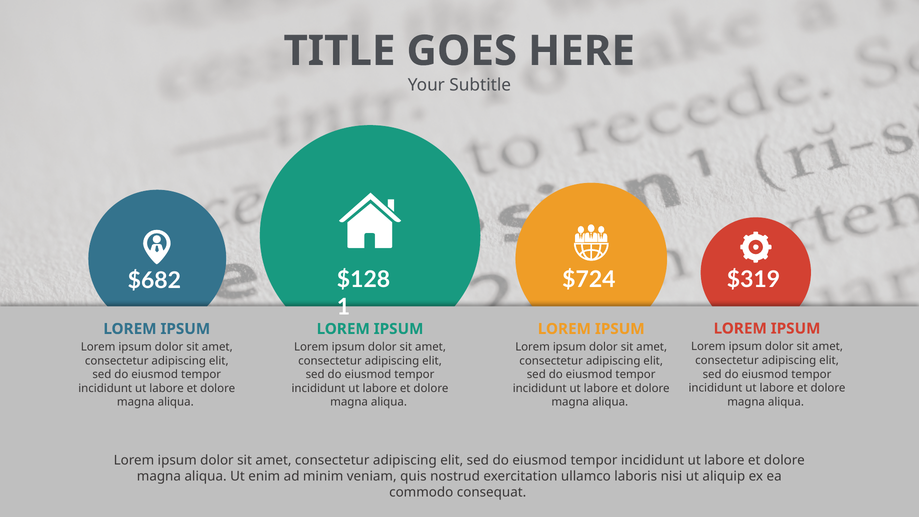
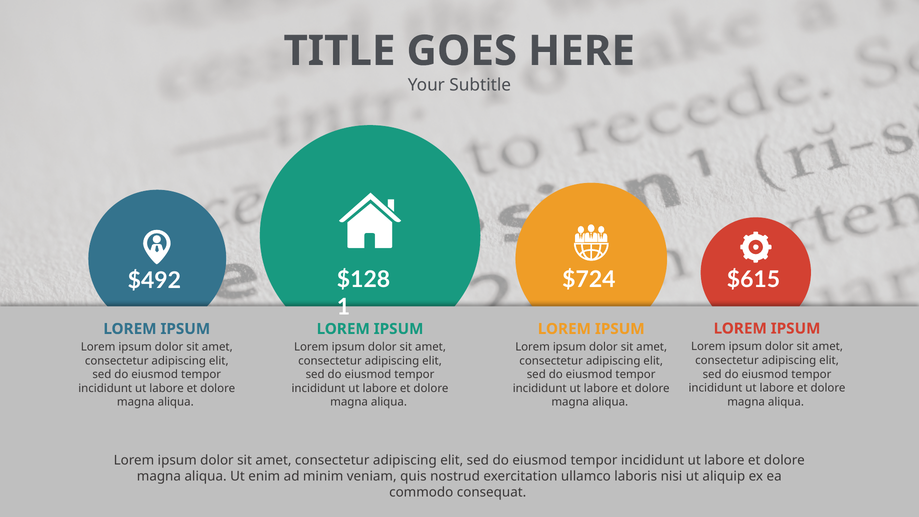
$319: $319 -> $615
$682: $682 -> $492
